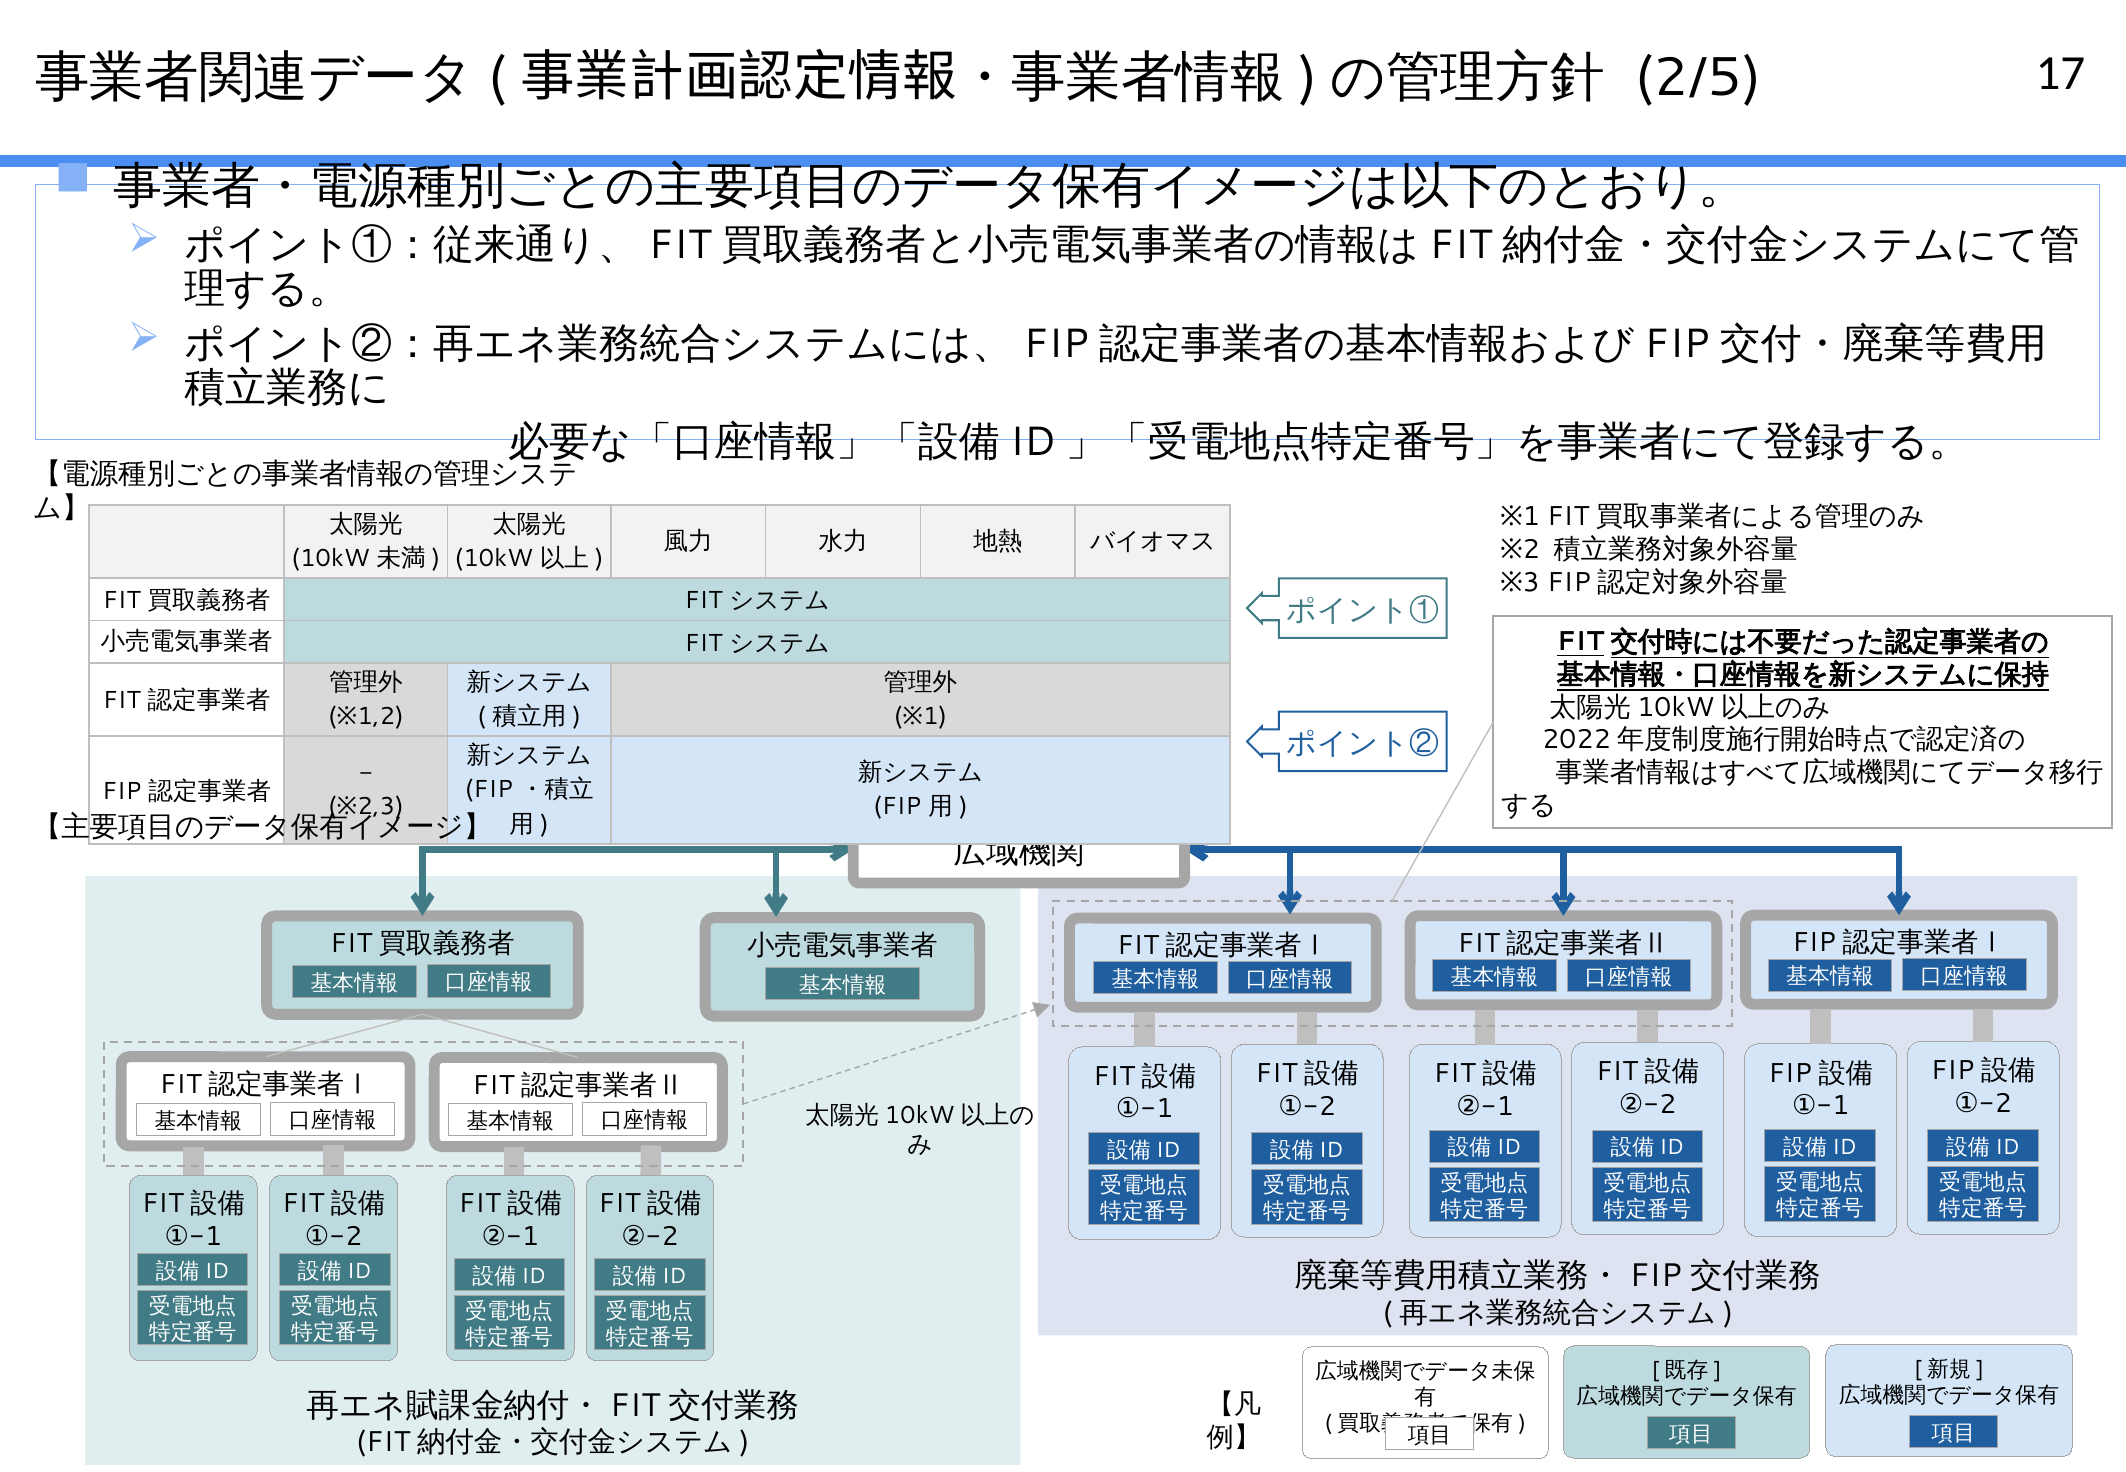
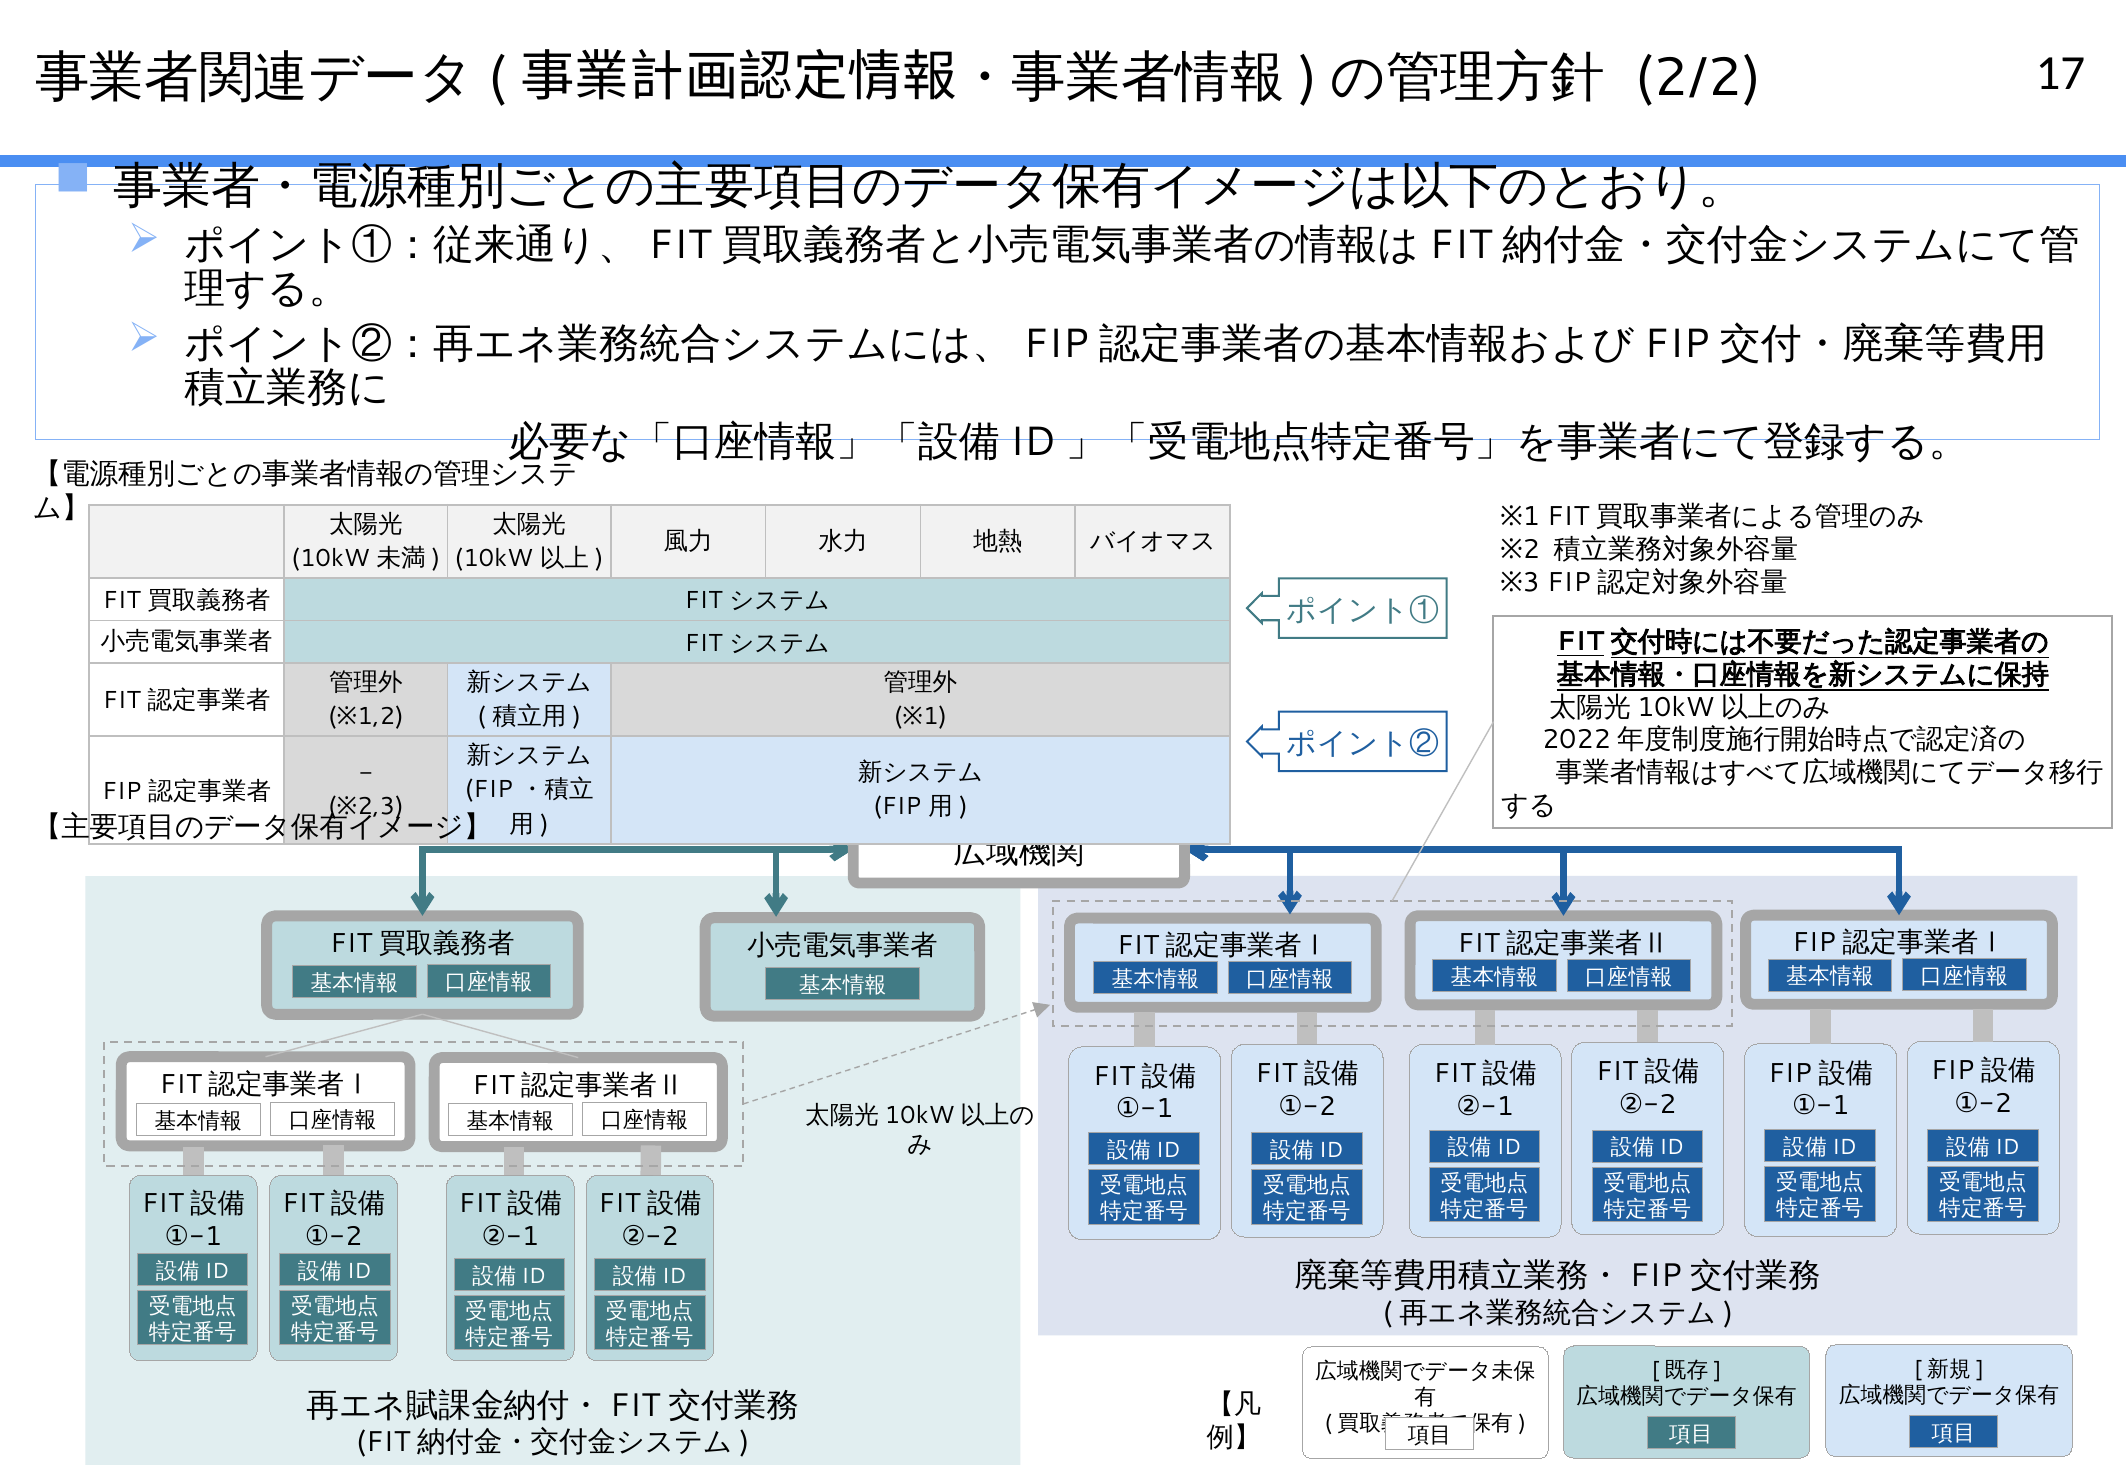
2/5: 2/5 -> 2/2
